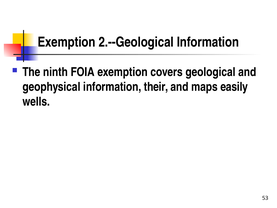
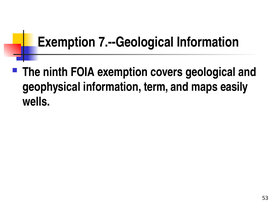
2.--Geological: 2.--Geological -> 7.--Geological
their: their -> term
